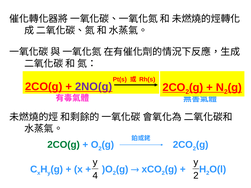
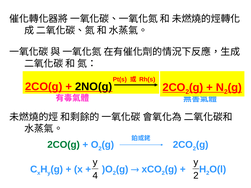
2NO(g colour: purple -> black
